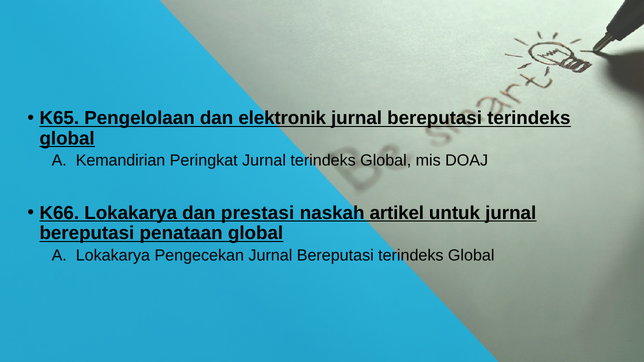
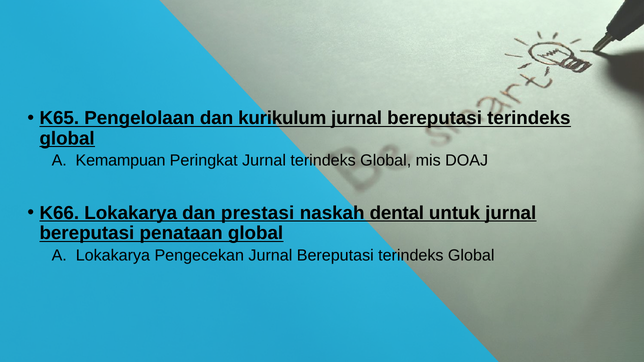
elektronik: elektronik -> kurikulum
Kemandirian: Kemandirian -> Kemampuan
artikel: artikel -> dental
